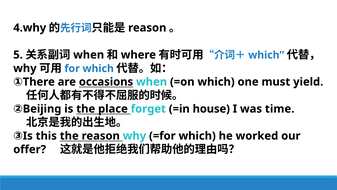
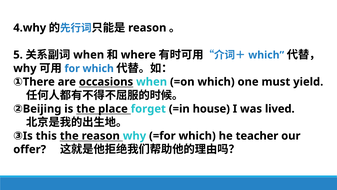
time: time -> lived
worked: worked -> teacher
